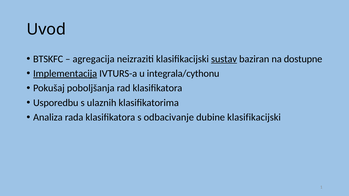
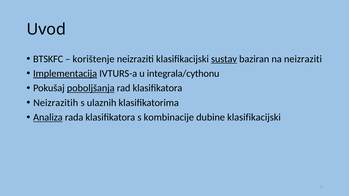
agregacija: agregacija -> korištenje
na dostupne: dostupne -> neizraziti
poboljšanja underline: none -> present
Usporedbu: Usporedbu -> Neizrazitih
Analiza underline: none -> present
odbacivanje: odbacivanje -> kombinacije
